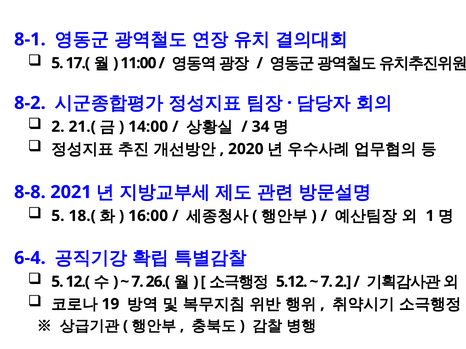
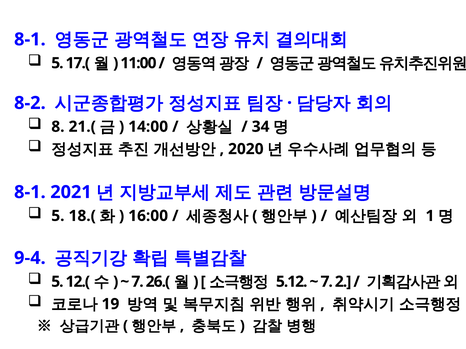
2 at (58, 127): 2 -> 8
8-8 at (30, 192): 8-8 -> 8-1
6-4: 6-4 -> 9-4
